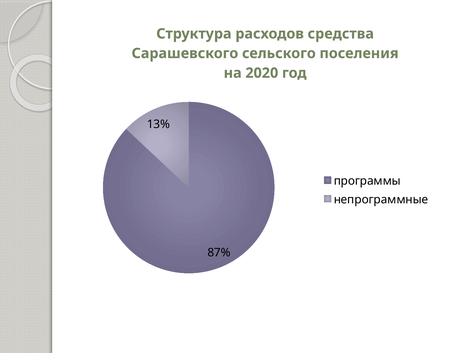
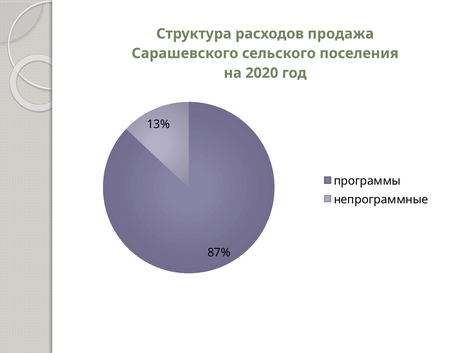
средства: средства -> продажа
